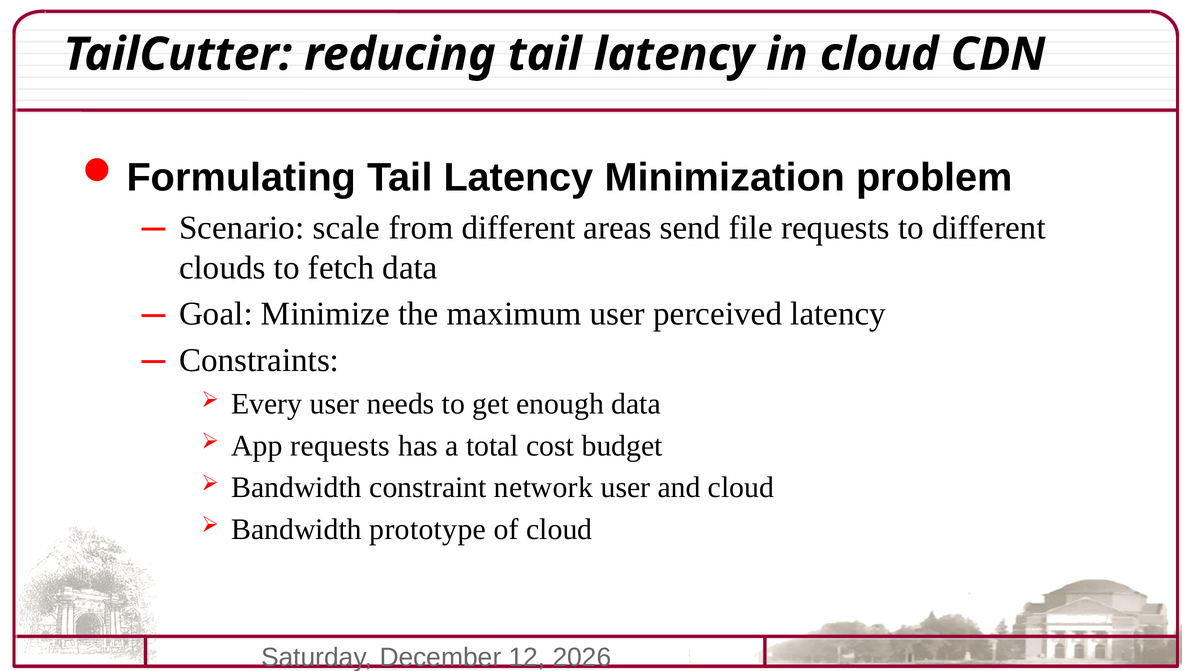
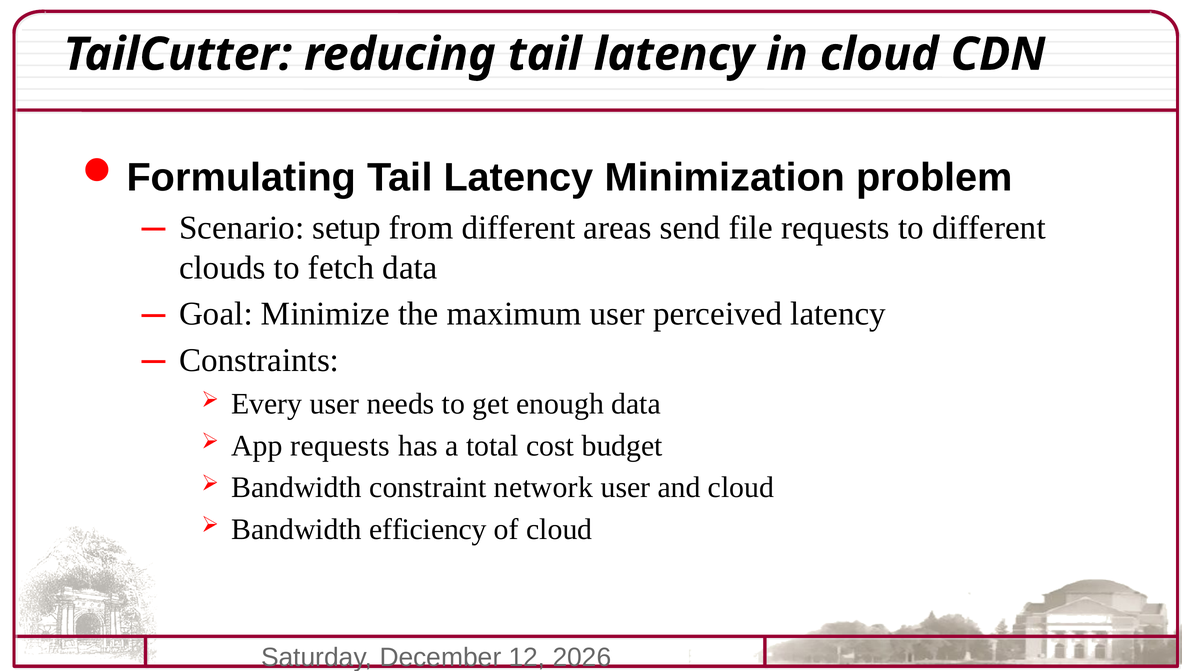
scale: scale -> setup
prototype: prototype -> efficiency
